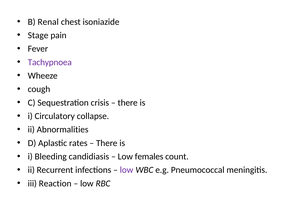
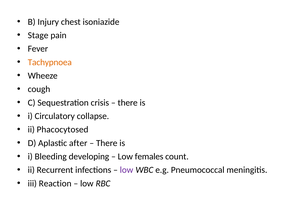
Renal: Renal -> Injury
Tachypnoea colour: purple -> orange
Abnormalities: Abnormalities -> Phacocytosed
rates: rates -> after
candidiasis: candidiasis -> developing
